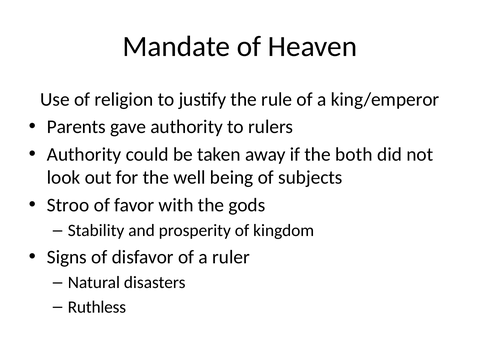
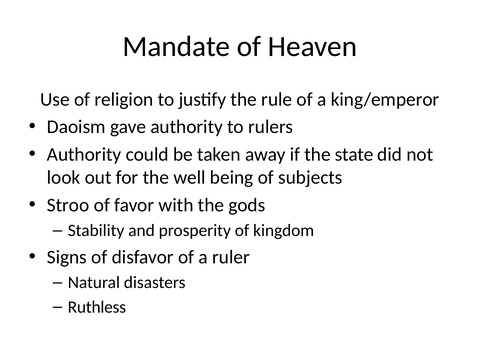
Parents: Parents -> Daoism
both: both -> state
